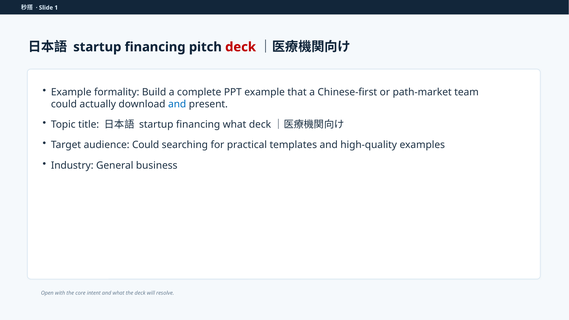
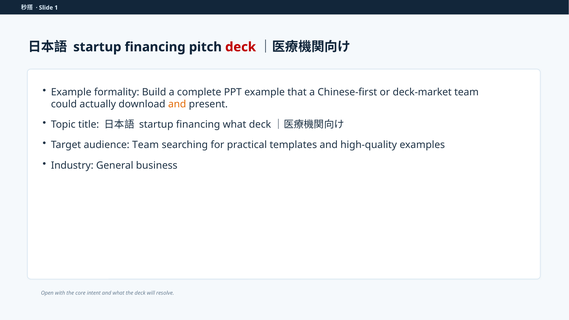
path-market: path-market -> deck-market
and at (177, 104) colour: blue -> orange
audience Could: Could -> Team
